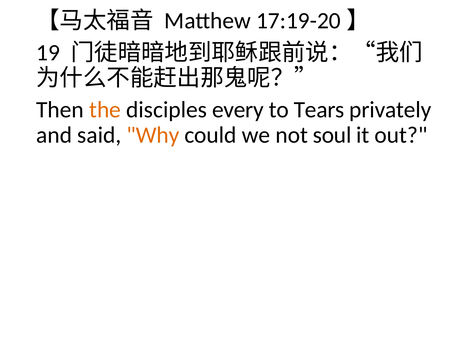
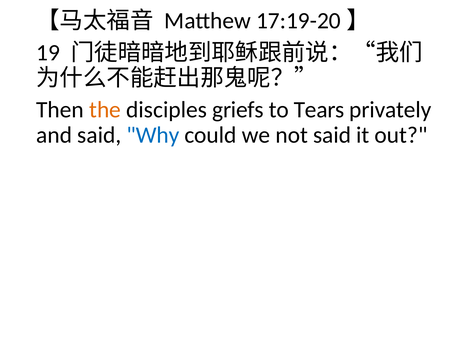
every: every -> griefs
Why colour: orange -> blue
not soul: soul -> said
